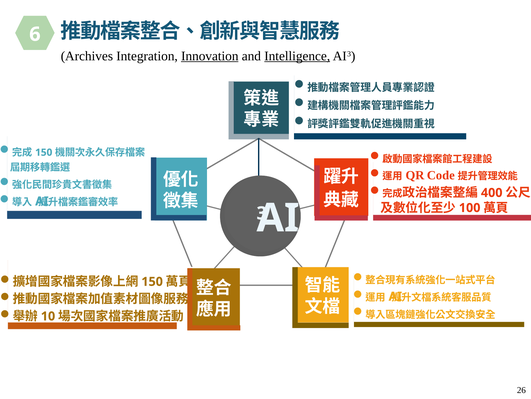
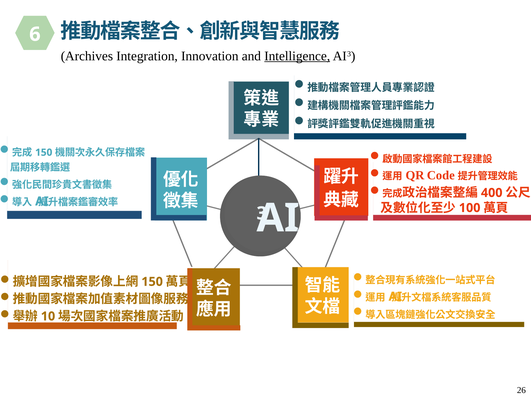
Innovation underline: present -> none
